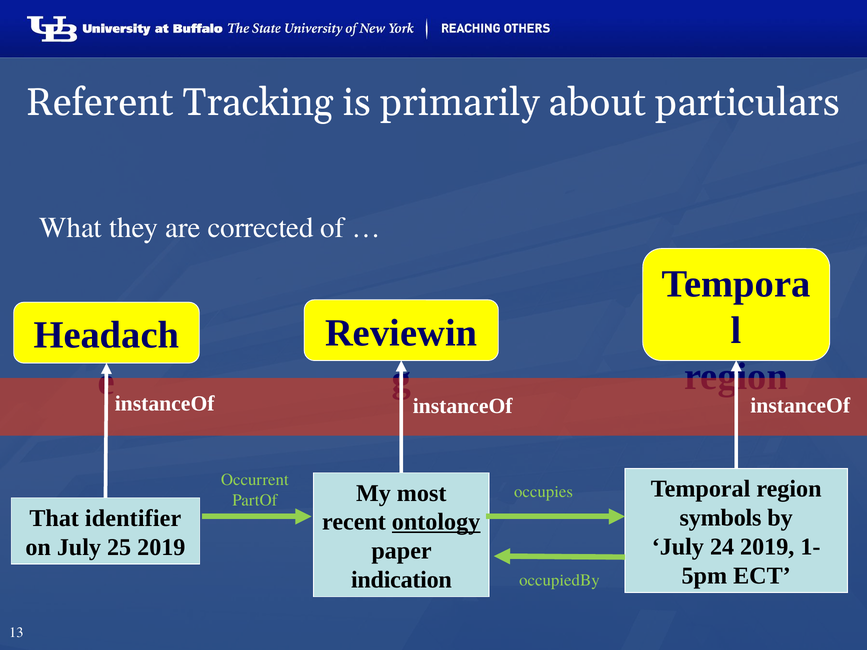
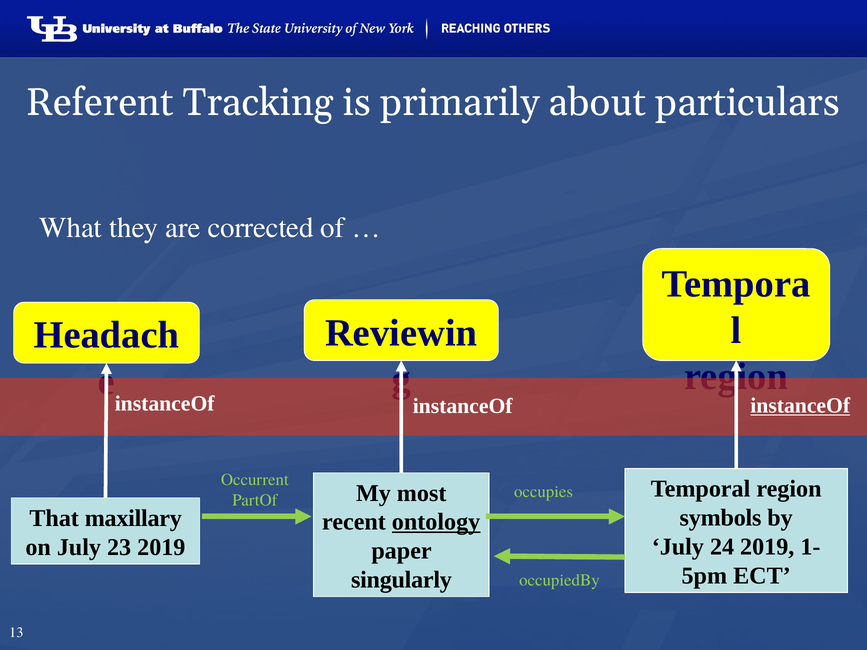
instanceOf at (800, 406) underline: none -> present
identifier: identifier -> maxillary
25: 25 -> 23
indication: indication -> singularly
